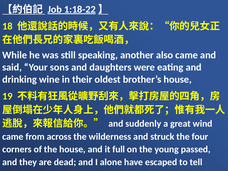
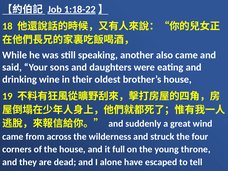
passed: passed -> throne
